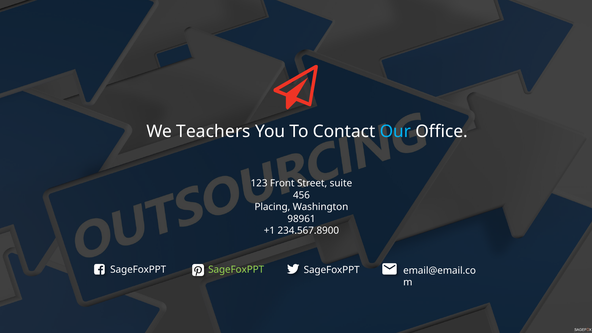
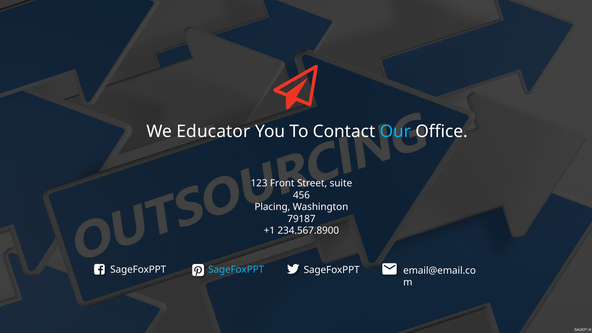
Teachers: Teachers -> Educator
98961: 98961 -> 79187
SageFoxPPT at (236, 269) colour: light green -> light blue
